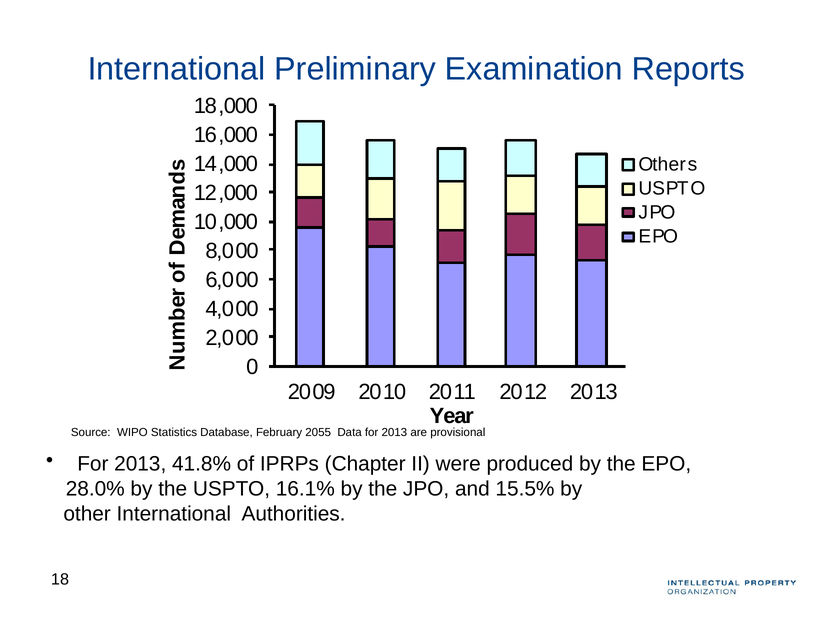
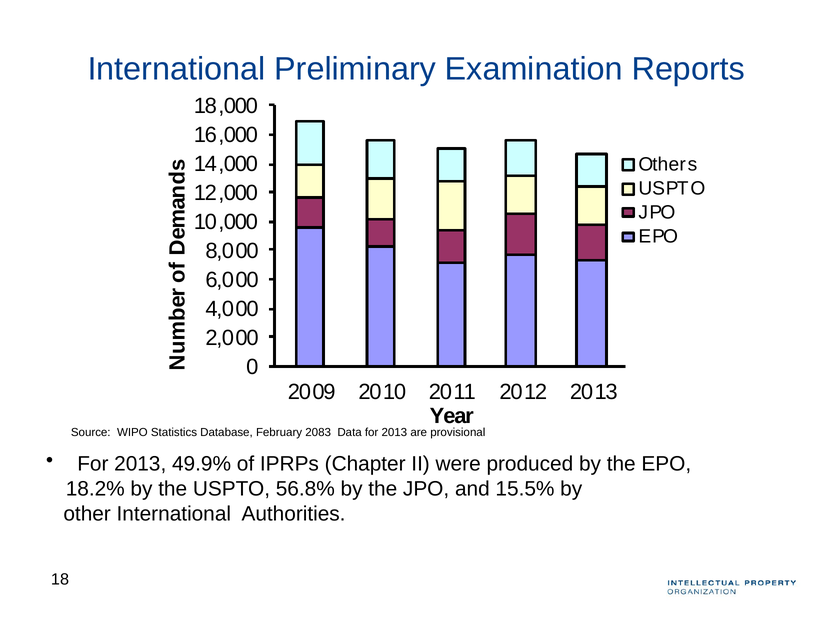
2055: 2055 -> 2083
41.8%: 41.8% -> 49.9%
28.0%: 28.0% -> 18.2%
16.1%: 16.1% -> 56.8%
